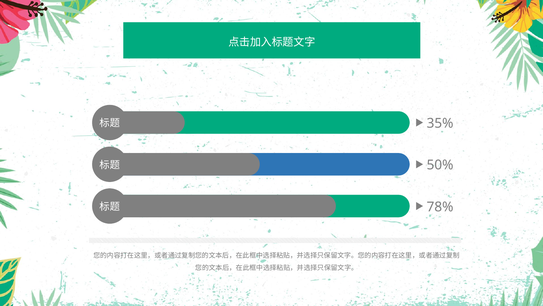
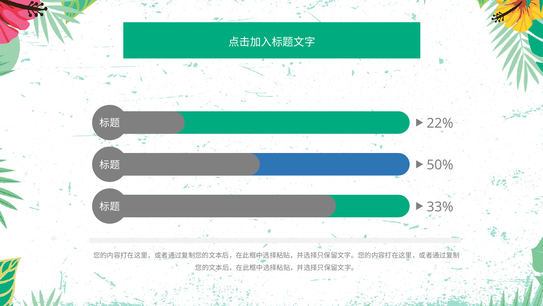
35%: 35% -> 22%
78%: 78% -> 33%
